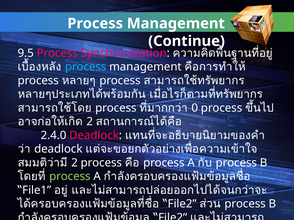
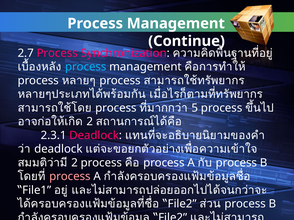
9.5: 9.5 -> 2.7
0: 0 -> 5
2.4.0: 2.4.0 -> 2.3.1
process at (70, 177) colour: light green -> pink
